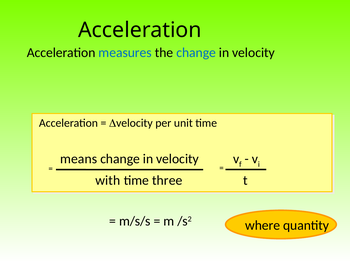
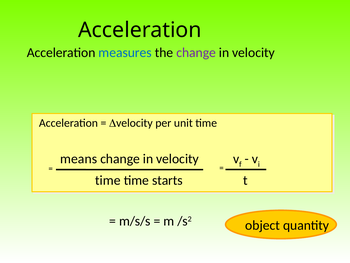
change at (196, 53) colour: blue -> purple
with at (108, 180): with -> time
three: three -> starts
where: where -> object
